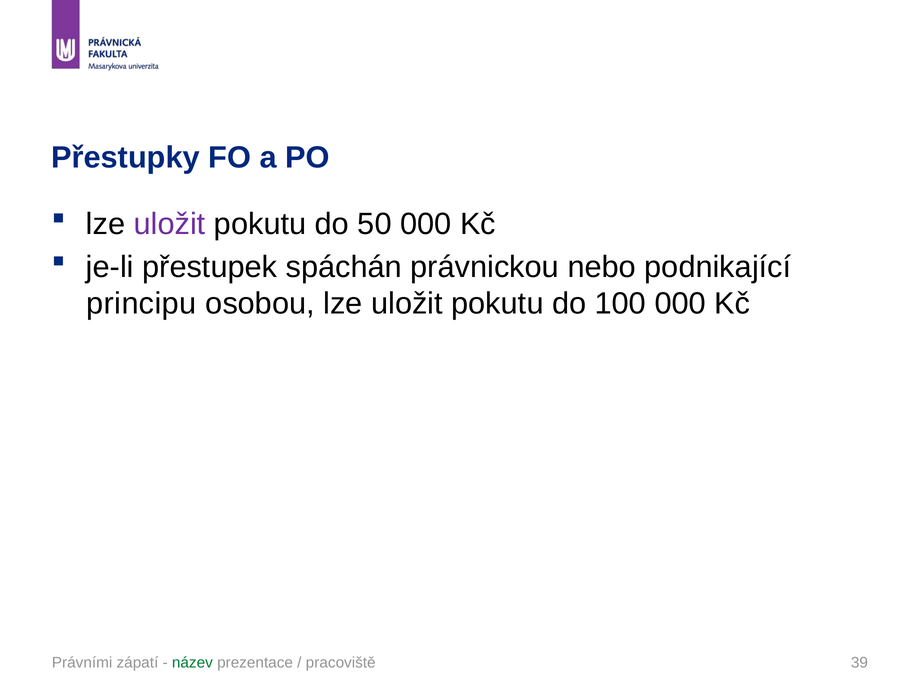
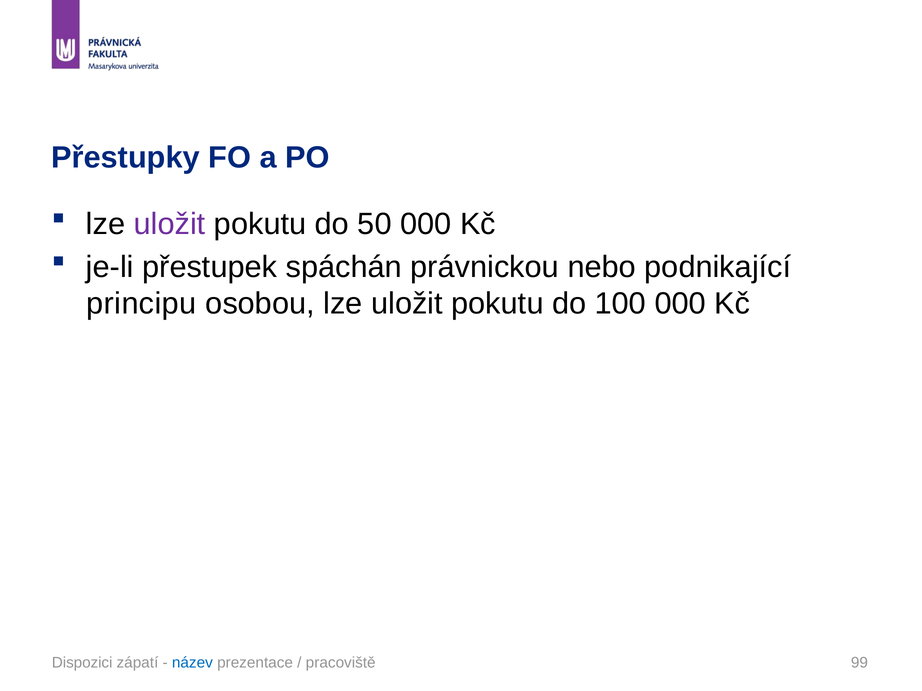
Právními: Právními -> Dispozici
název colour: green -> blue
39: 39 -> 99
